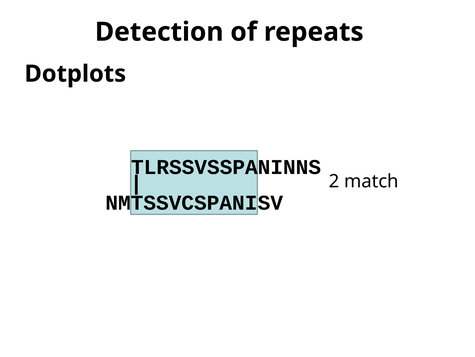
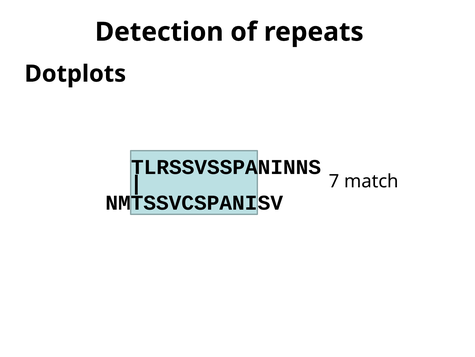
2: 2 -> 7
